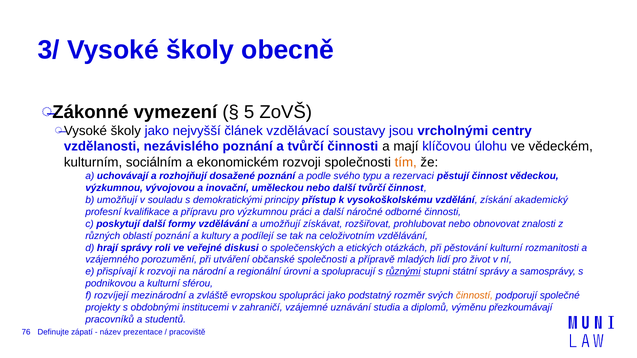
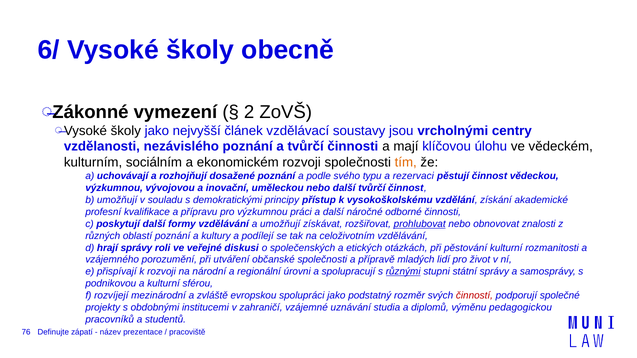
3/: 3/ -> 6/
5: 5 -> 2
akademický: akademický -> akademické
prohlubovat underline: none -> present
činností colour: orange -> red
přezkoumávají: přezkoumávají -> pedagogickou
